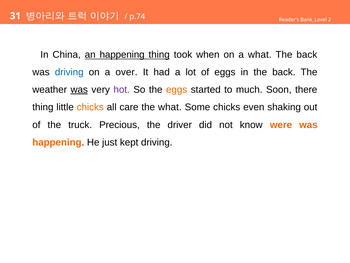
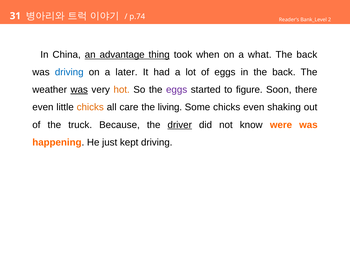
an happening: happening -> advantage
over: over -> later
hot colour: purple -> orange
eggs at (177, 90) colour: orange -> purple
much: much -> figure
thing at (43, 107): thing -> even
the what: what -> living
Precious: Precious -> Because
driver underline: none -> present
